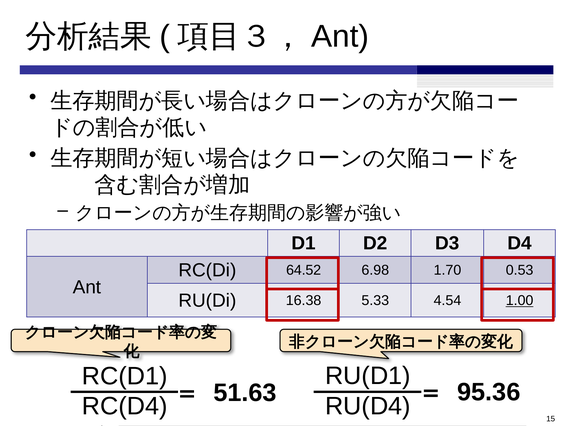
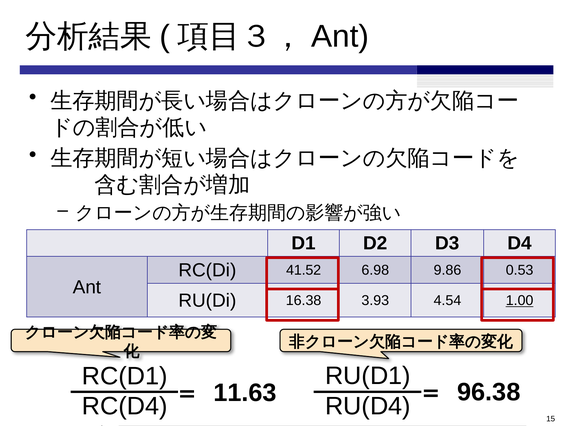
64.52: 64.52 -> 41.52
1.70: 1.70 -> 9.86
5.33: 5.33 -> 3.93
51.63: 51.63 -> 11.63
95.36: 95.36 -> 96.38
